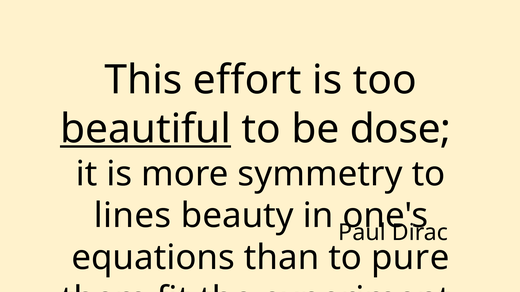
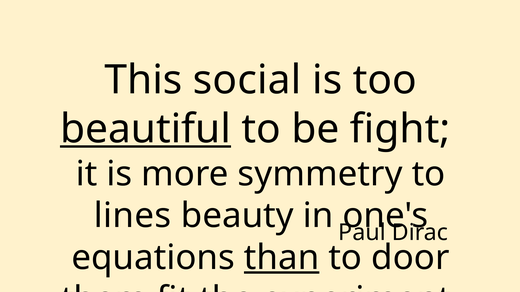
effort: effort -> social
dose: dose -> fight
than underline: none -> present
pure: pure -> door
